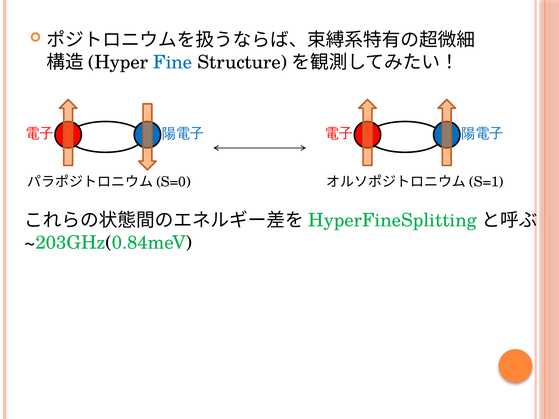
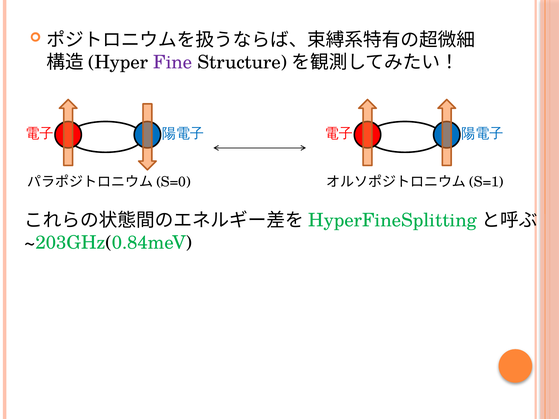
Fine colour: blue -> purple
